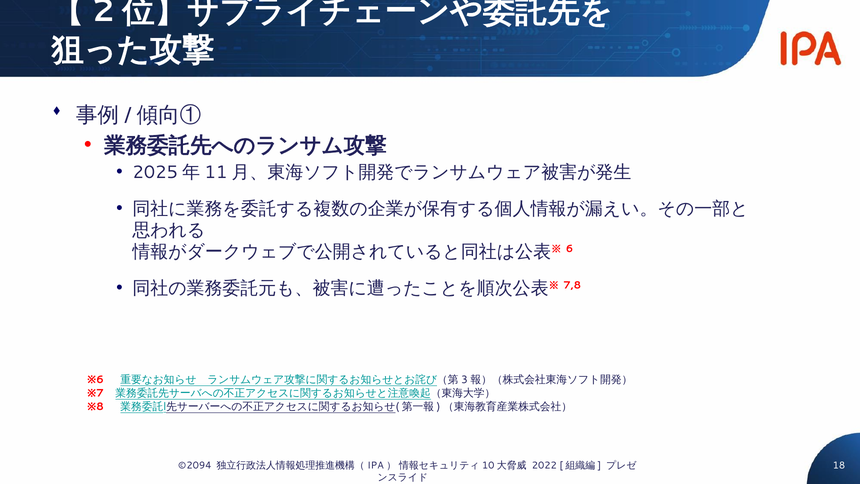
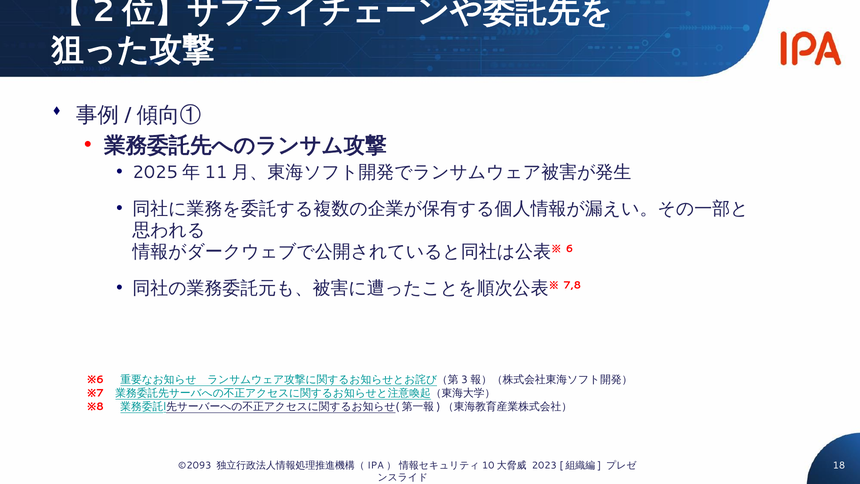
©2094: ©2094 -> ©2093
2022: 2022 -> 2023
